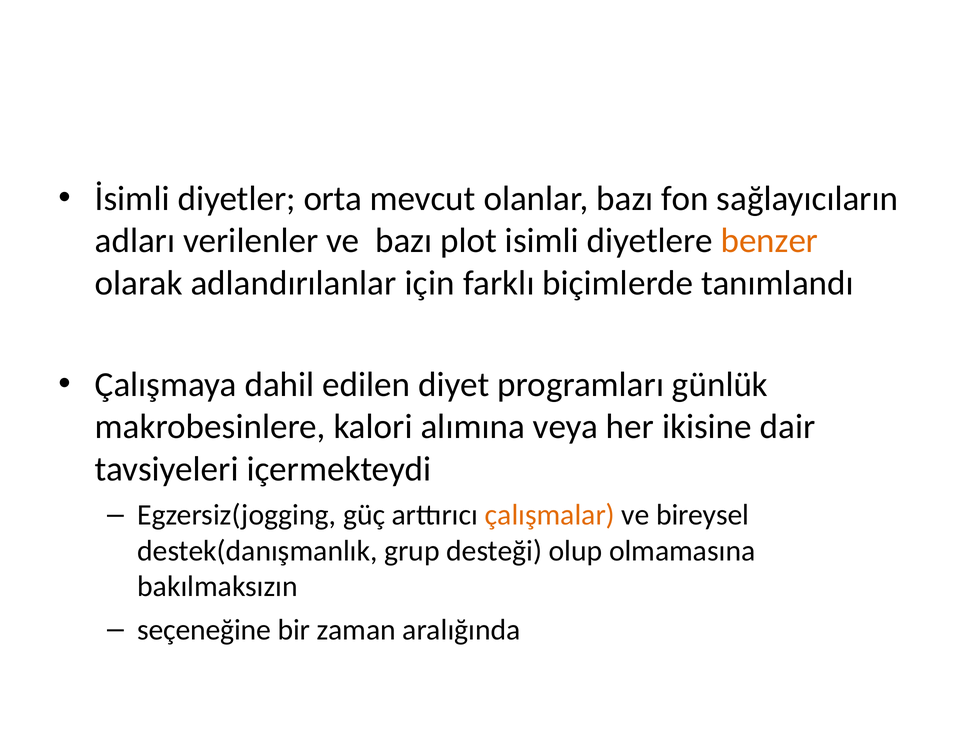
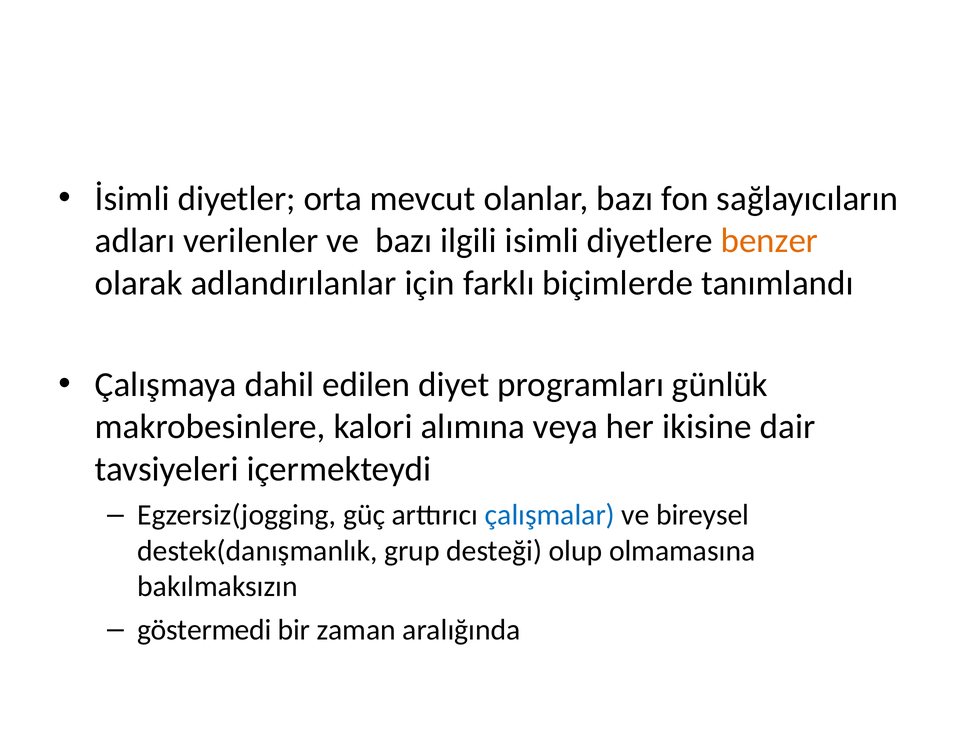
plot: plot -> ilgili
çalışmalar colour: orange -> blue
seçeneğine: seçeneğine -> göstermedi
